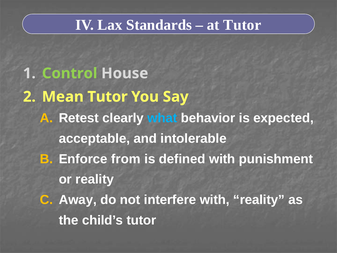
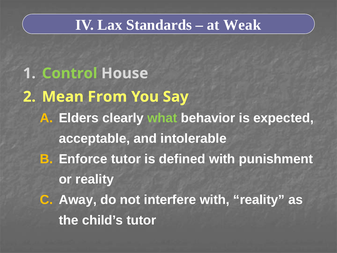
at Tutor: Tutor -> Weak
Mean Tutor: Tutor -> From
Retest: Retest -> Elders
what colour: light blue -> light green
Enforce from: from -> tutor
